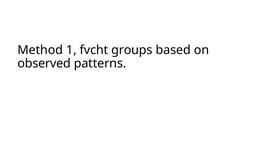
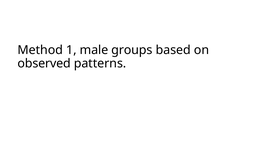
fvcht: fvcht -> male
